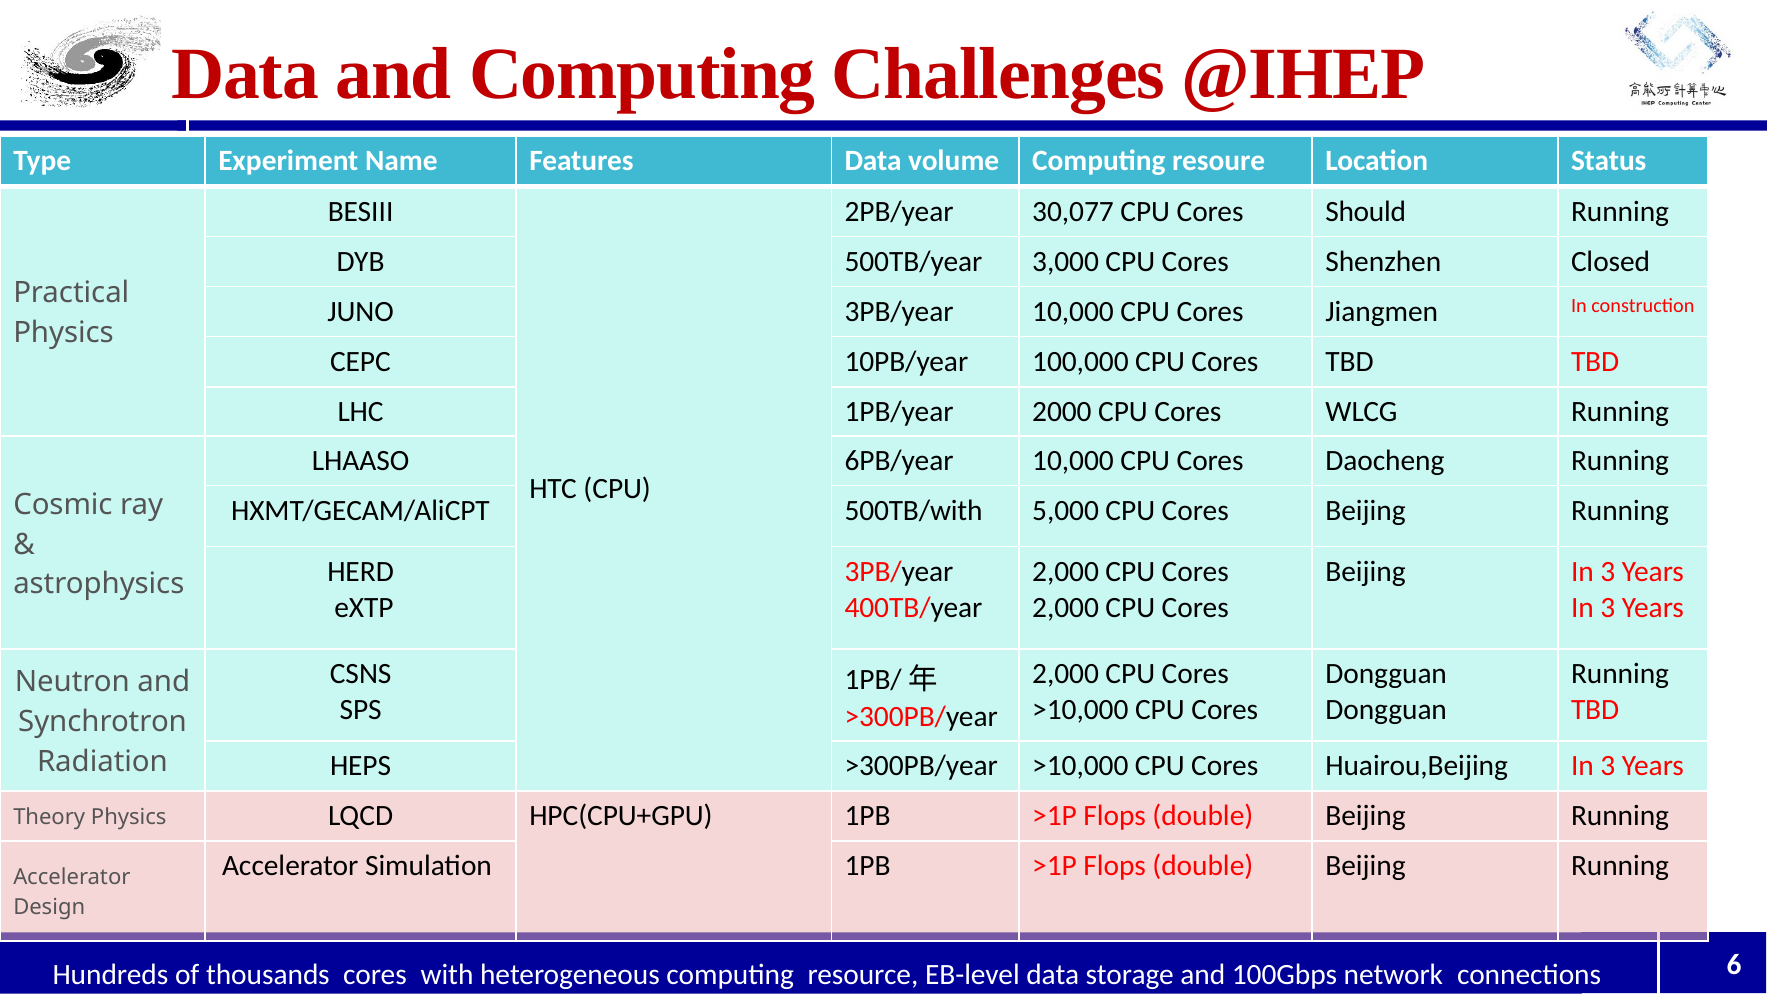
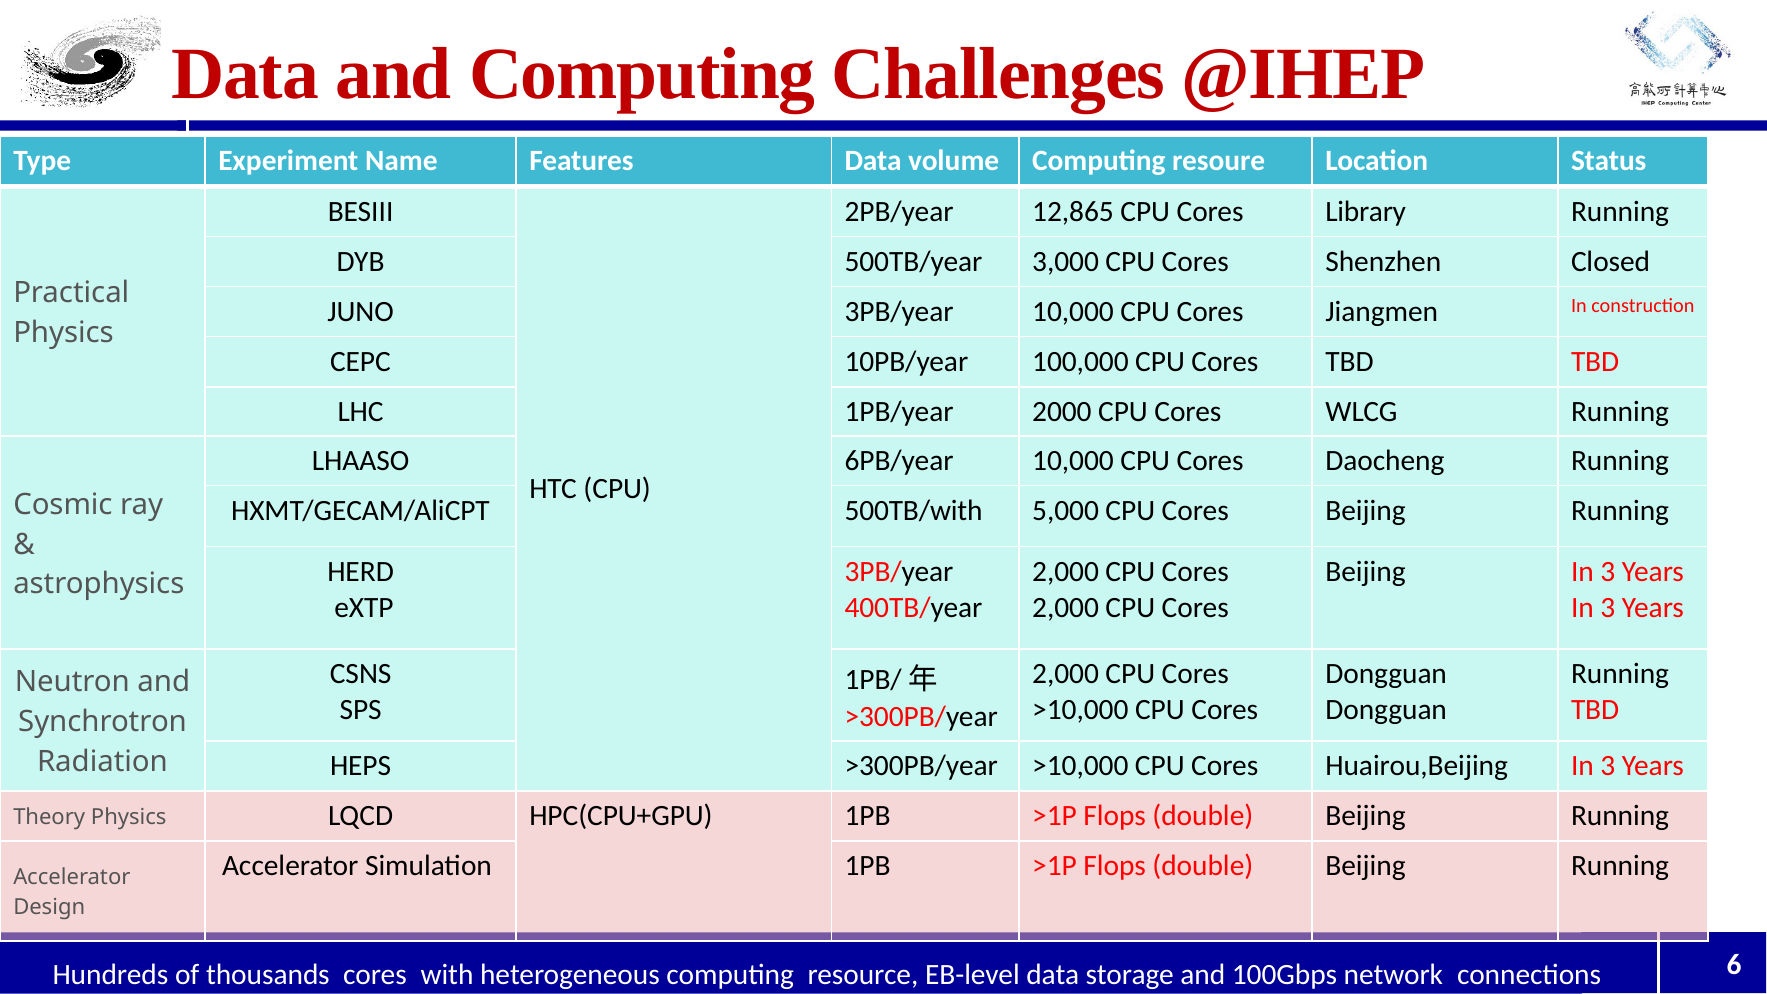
30,077: 30,077 -> 12,865
Should: Should -> Library
